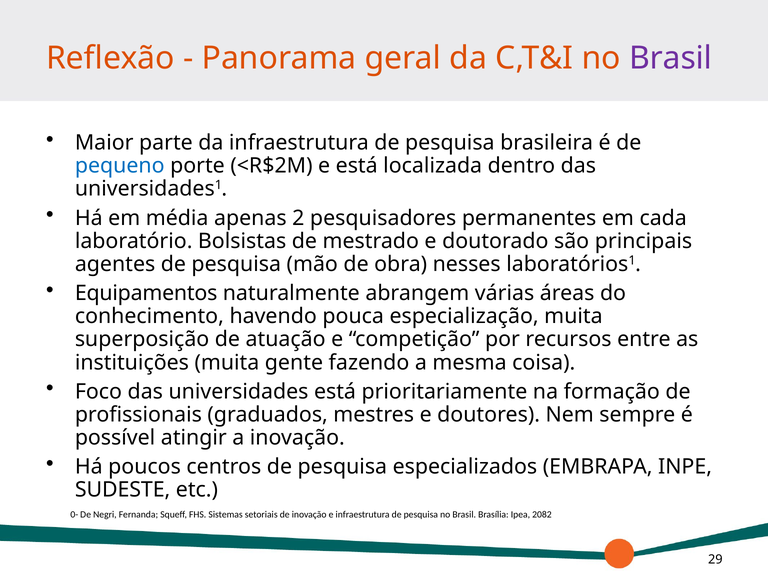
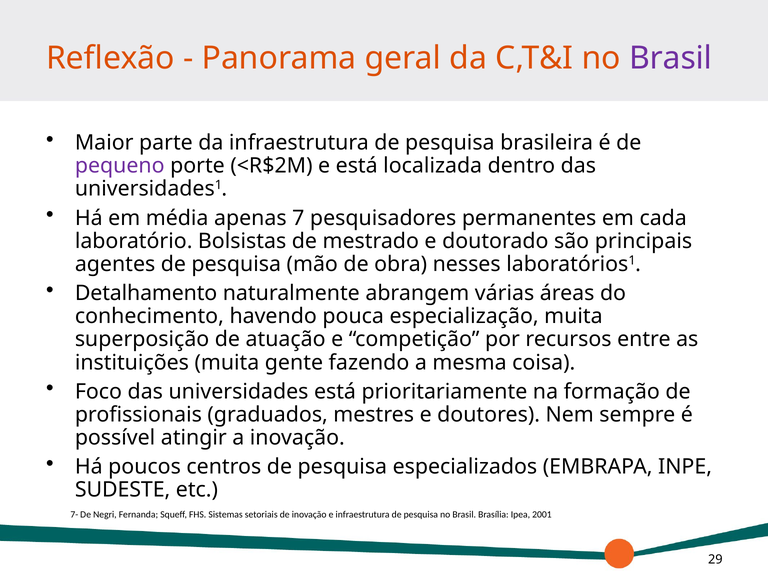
pequeno colour: blue -> purple
2: 2 -> 7
Equipamentos: Equipamentos -> Detalhamento
0-: 0- -> 7-
2082: 2082 -> 2001
